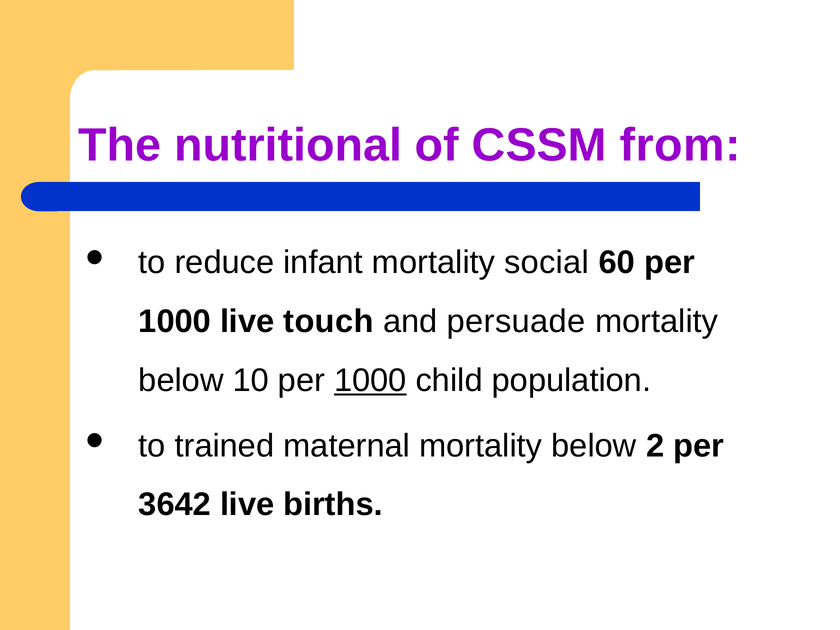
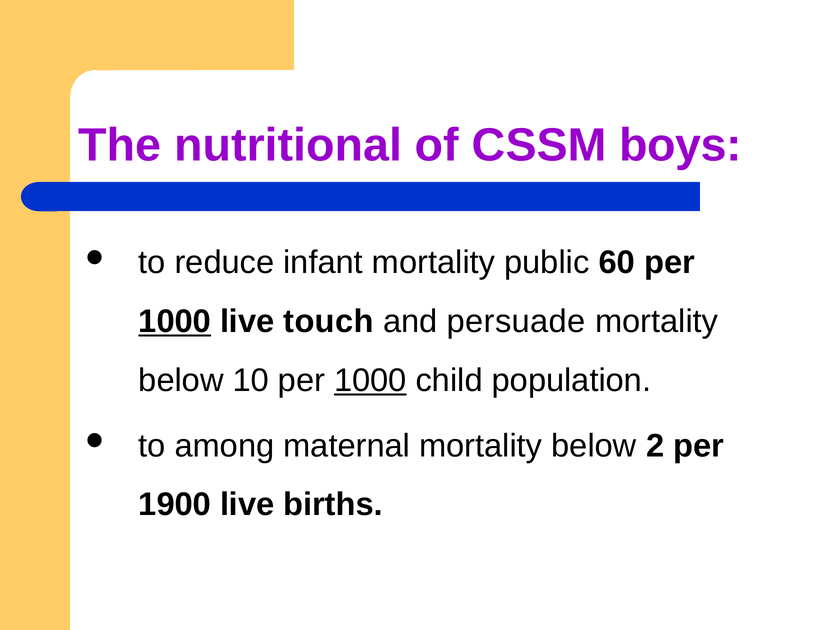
from: from -> boys
social: social -> public
1000 at (175, 322) underline: none -> present
trained: trained -> among
3642: 3642 -> 1900
